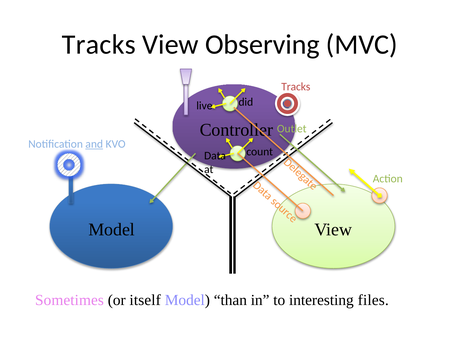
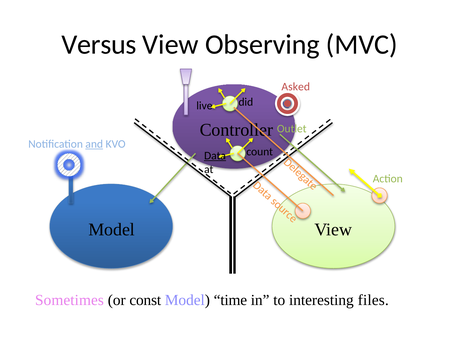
Tracks at (99, 45): Tracks -> Versus
Tracks at (296, 87): Tracks -> Asked
Data underline: none -> present
itself: itself -> const
than: than -> time
